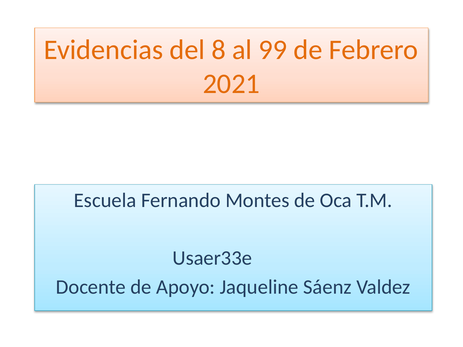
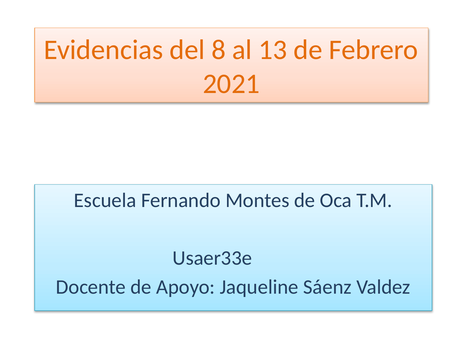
99: 99 -> 13
